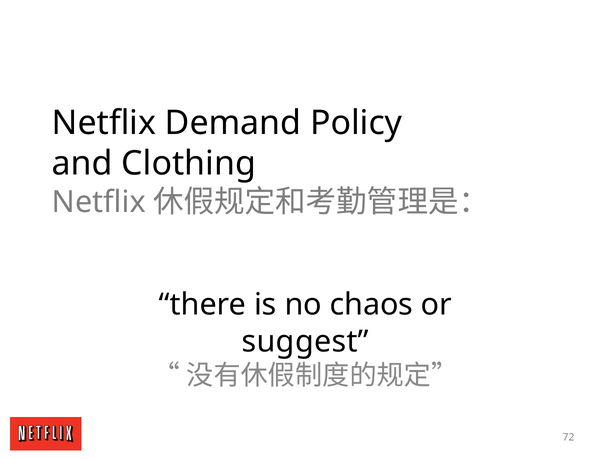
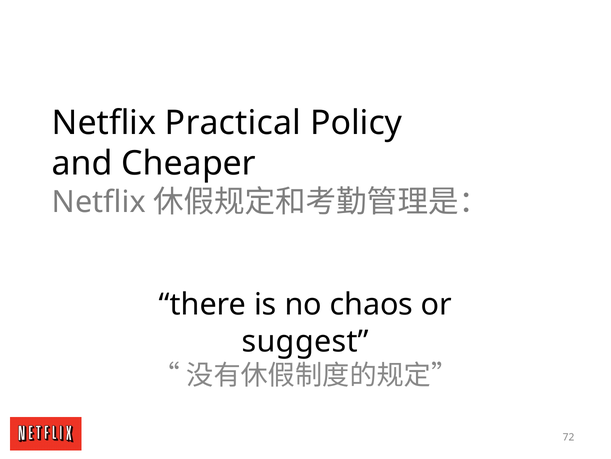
Demand: Demand -> Practical
Clothing: Clothing -> Cheaper
